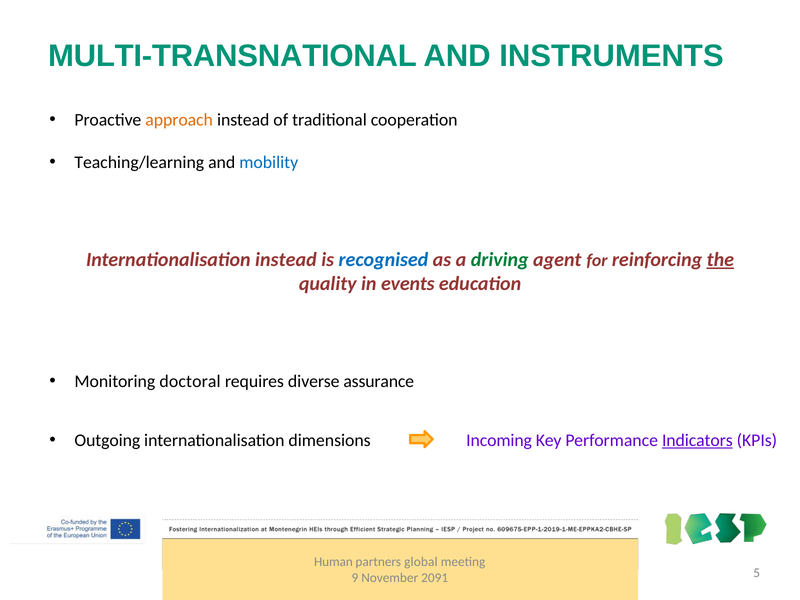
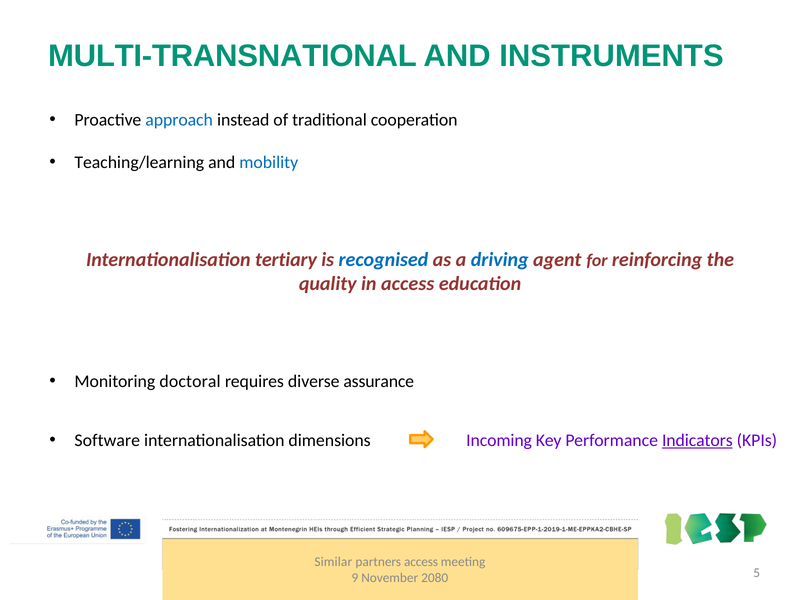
approach colour: orange -> blue
Internationalisation instead: instead -> tertiary
driving colour: green -> blue
the underline: present -> none
in events: events -> access
Outgoing: Outgoing -> Software
Human: Human -> Similar
partners global: global -> access
2091: 2091 -> 2080
